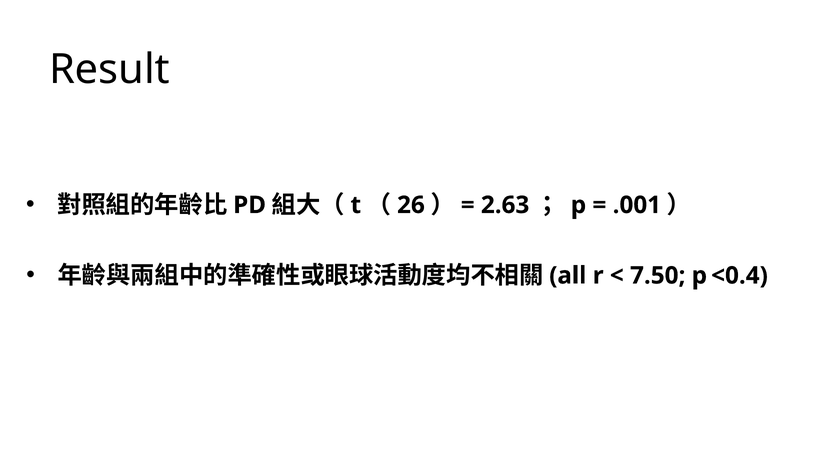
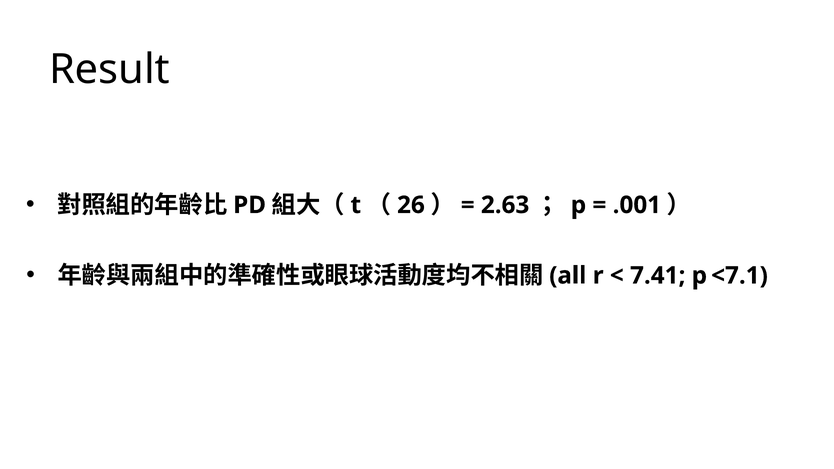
7.50: 7.50 -> 7.41
<0.4: <0.4 -> <7.1
